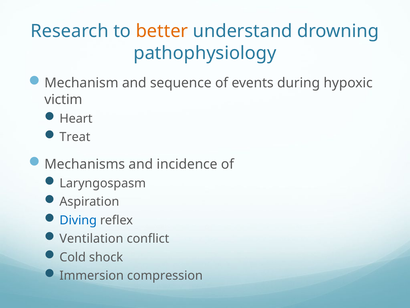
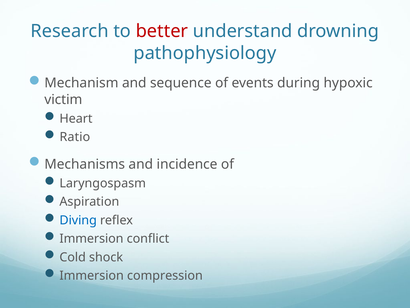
better colour: orange -> red
Treat: Treat -> Ratio
Ventilation at (91, 238): Ventilation -> Immersion
